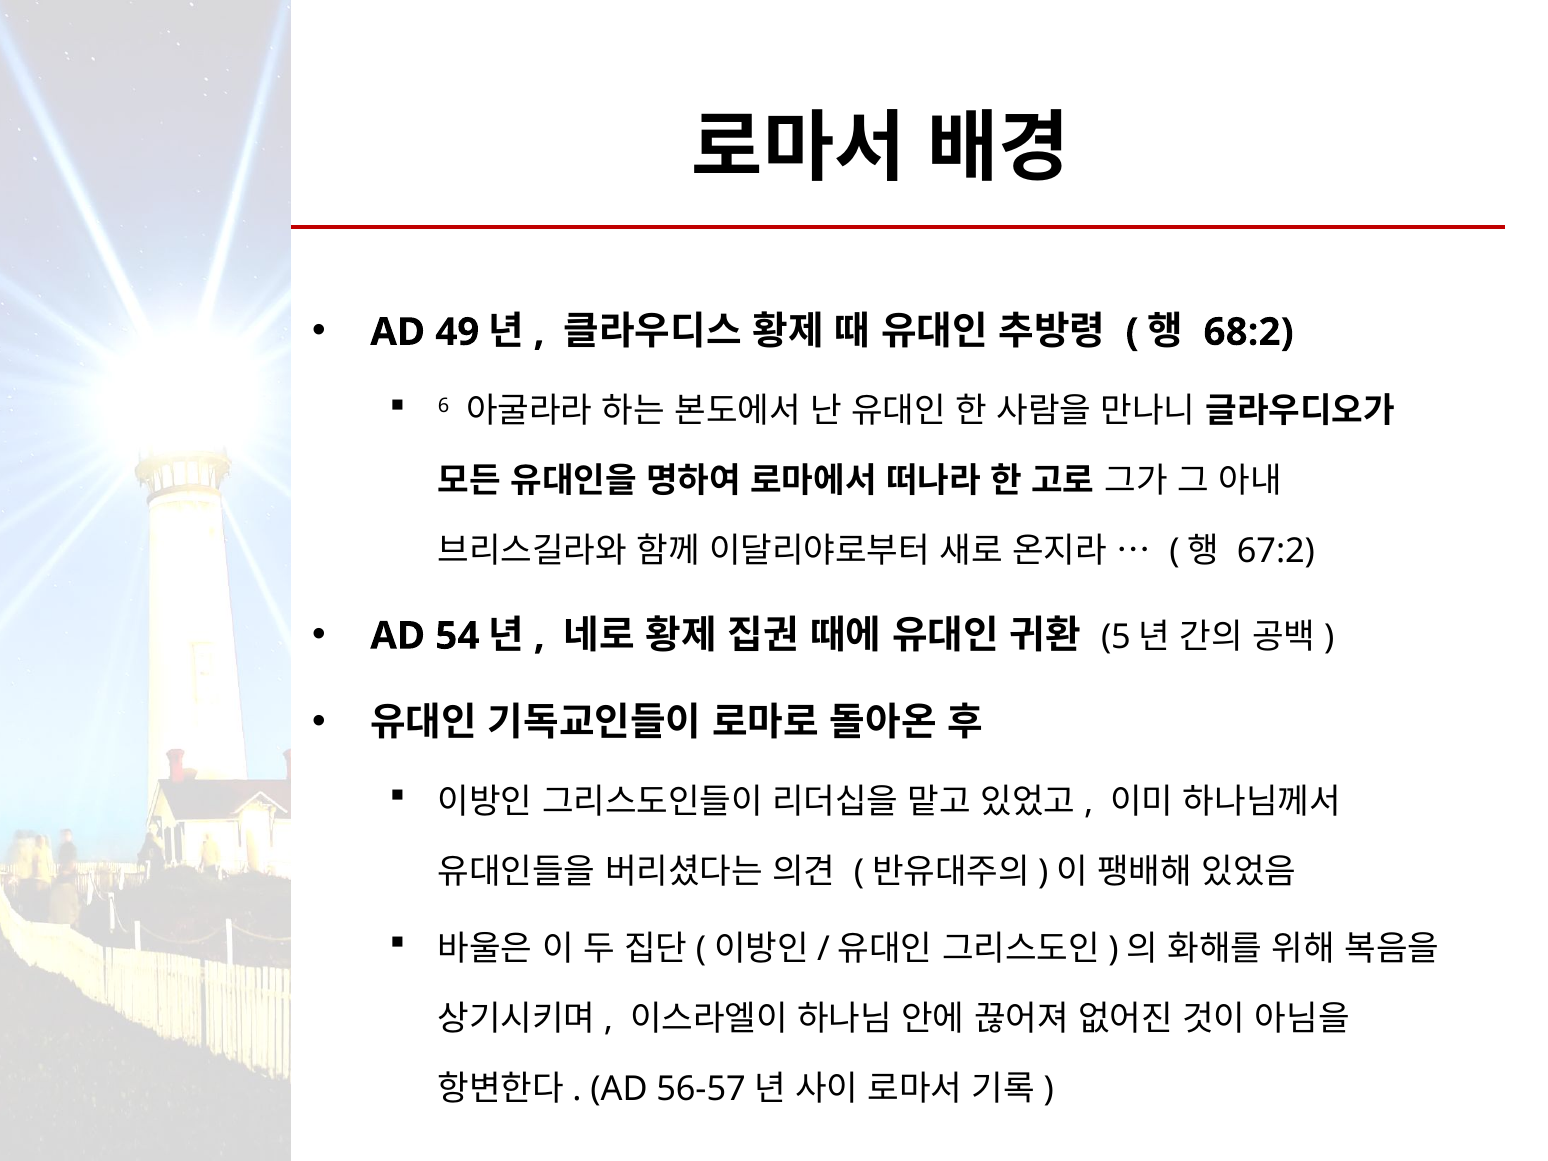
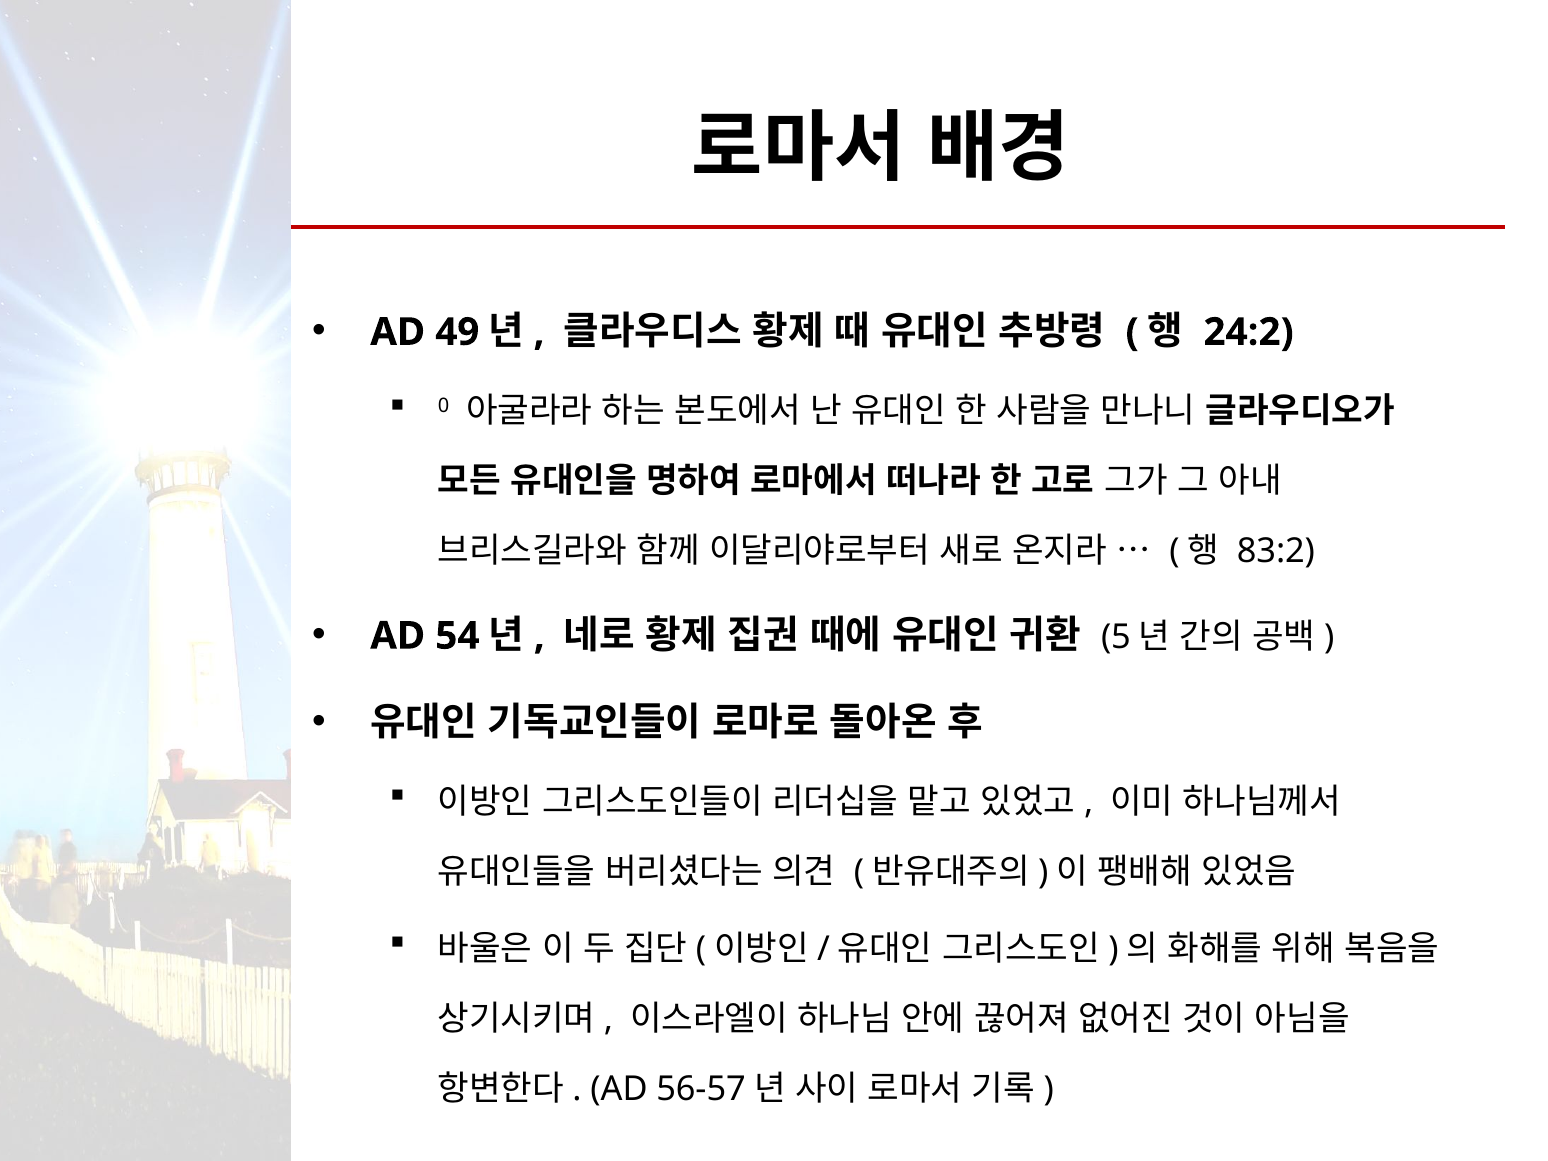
68:2: 68:2 -> 24:2
6: 6 -> 0
67:2: 67:2 -> 83:2
